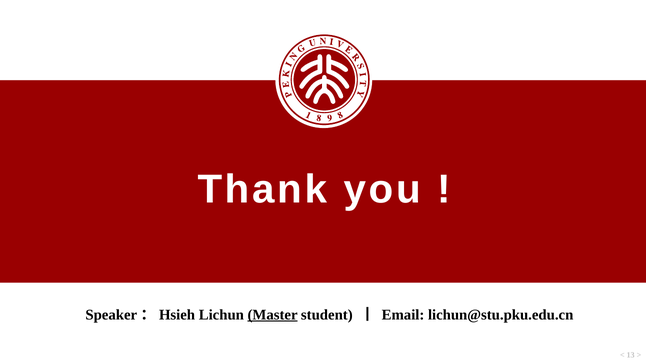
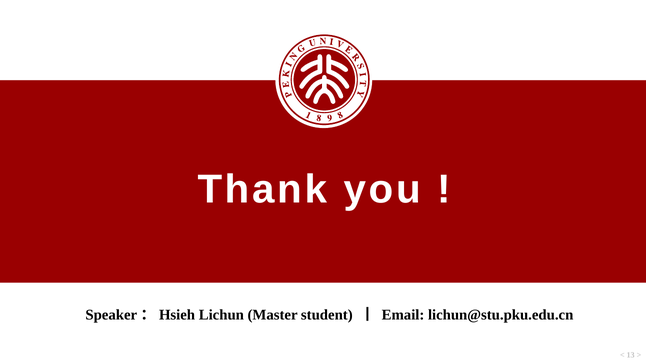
Master underline: present -> none
